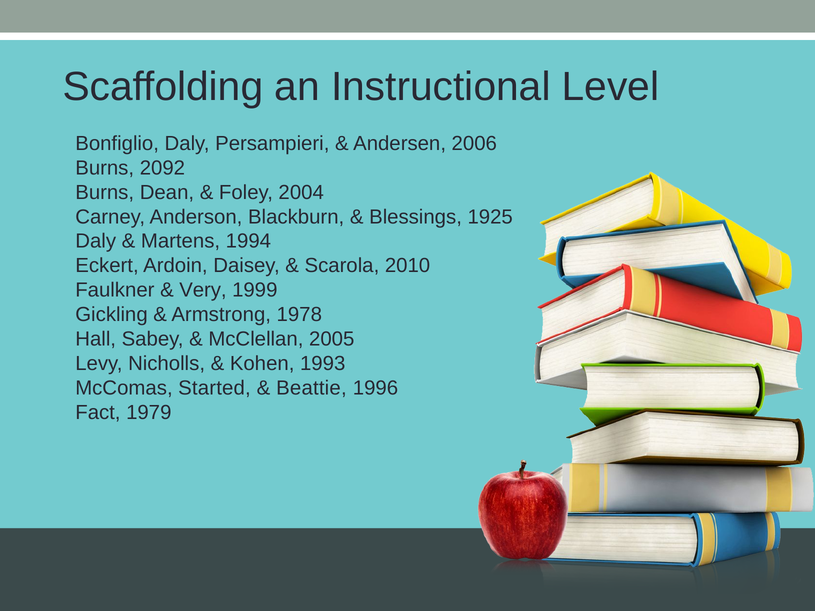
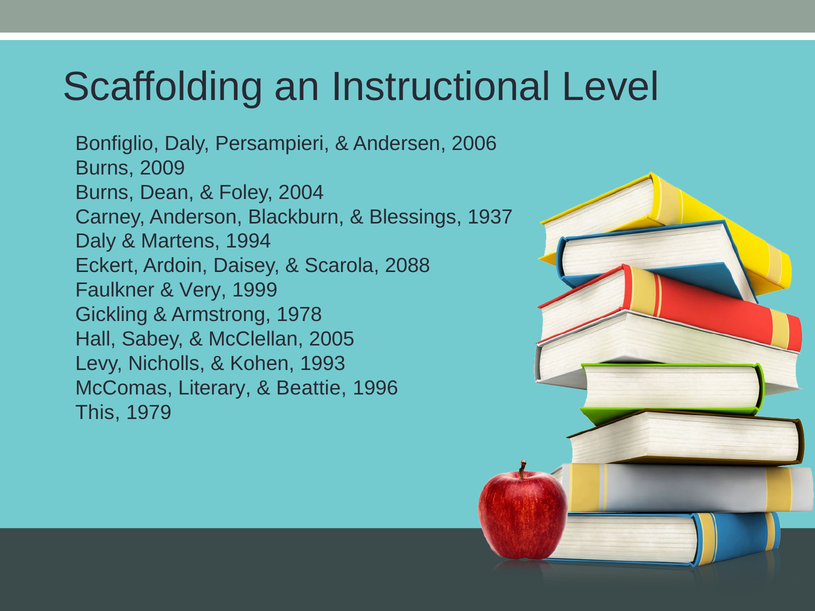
2092: 2092 -> 2009
1925: 1925 -> 1937
2010: 2010 -> 2088
Started: Started -> Literary
Fact: Fact -> This
